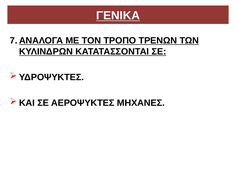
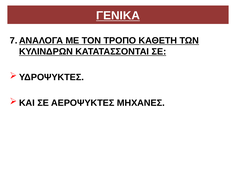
ΤΡΕΝΩΝ: ΤΡΕΝΩΝ -> ΚΑΘΕΤΗ
